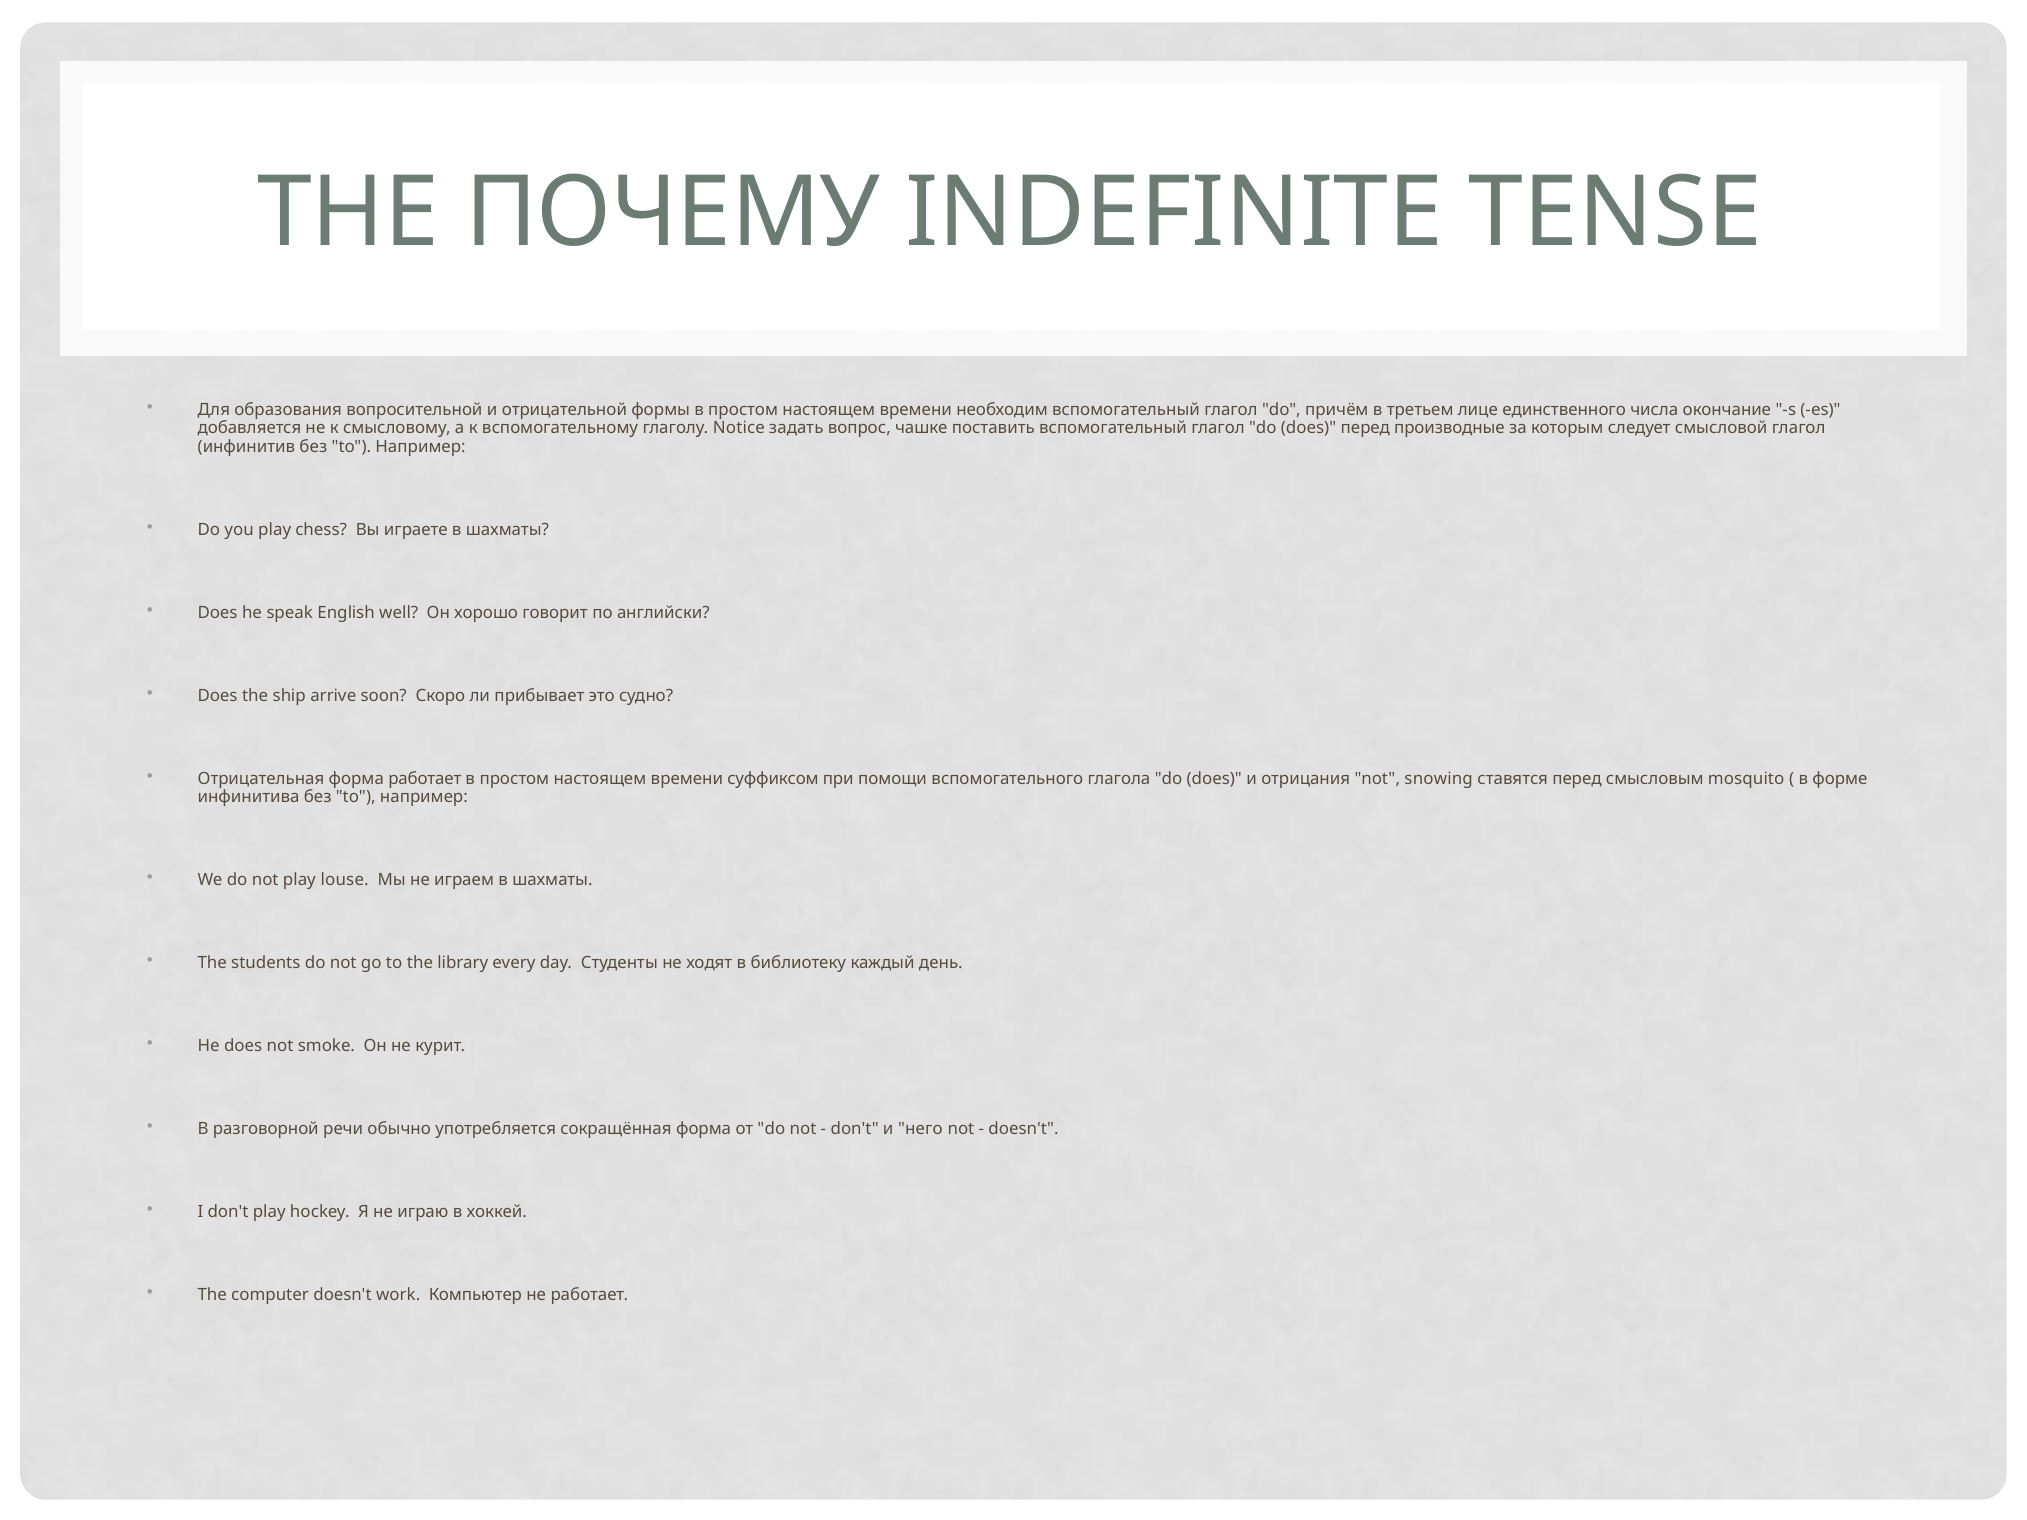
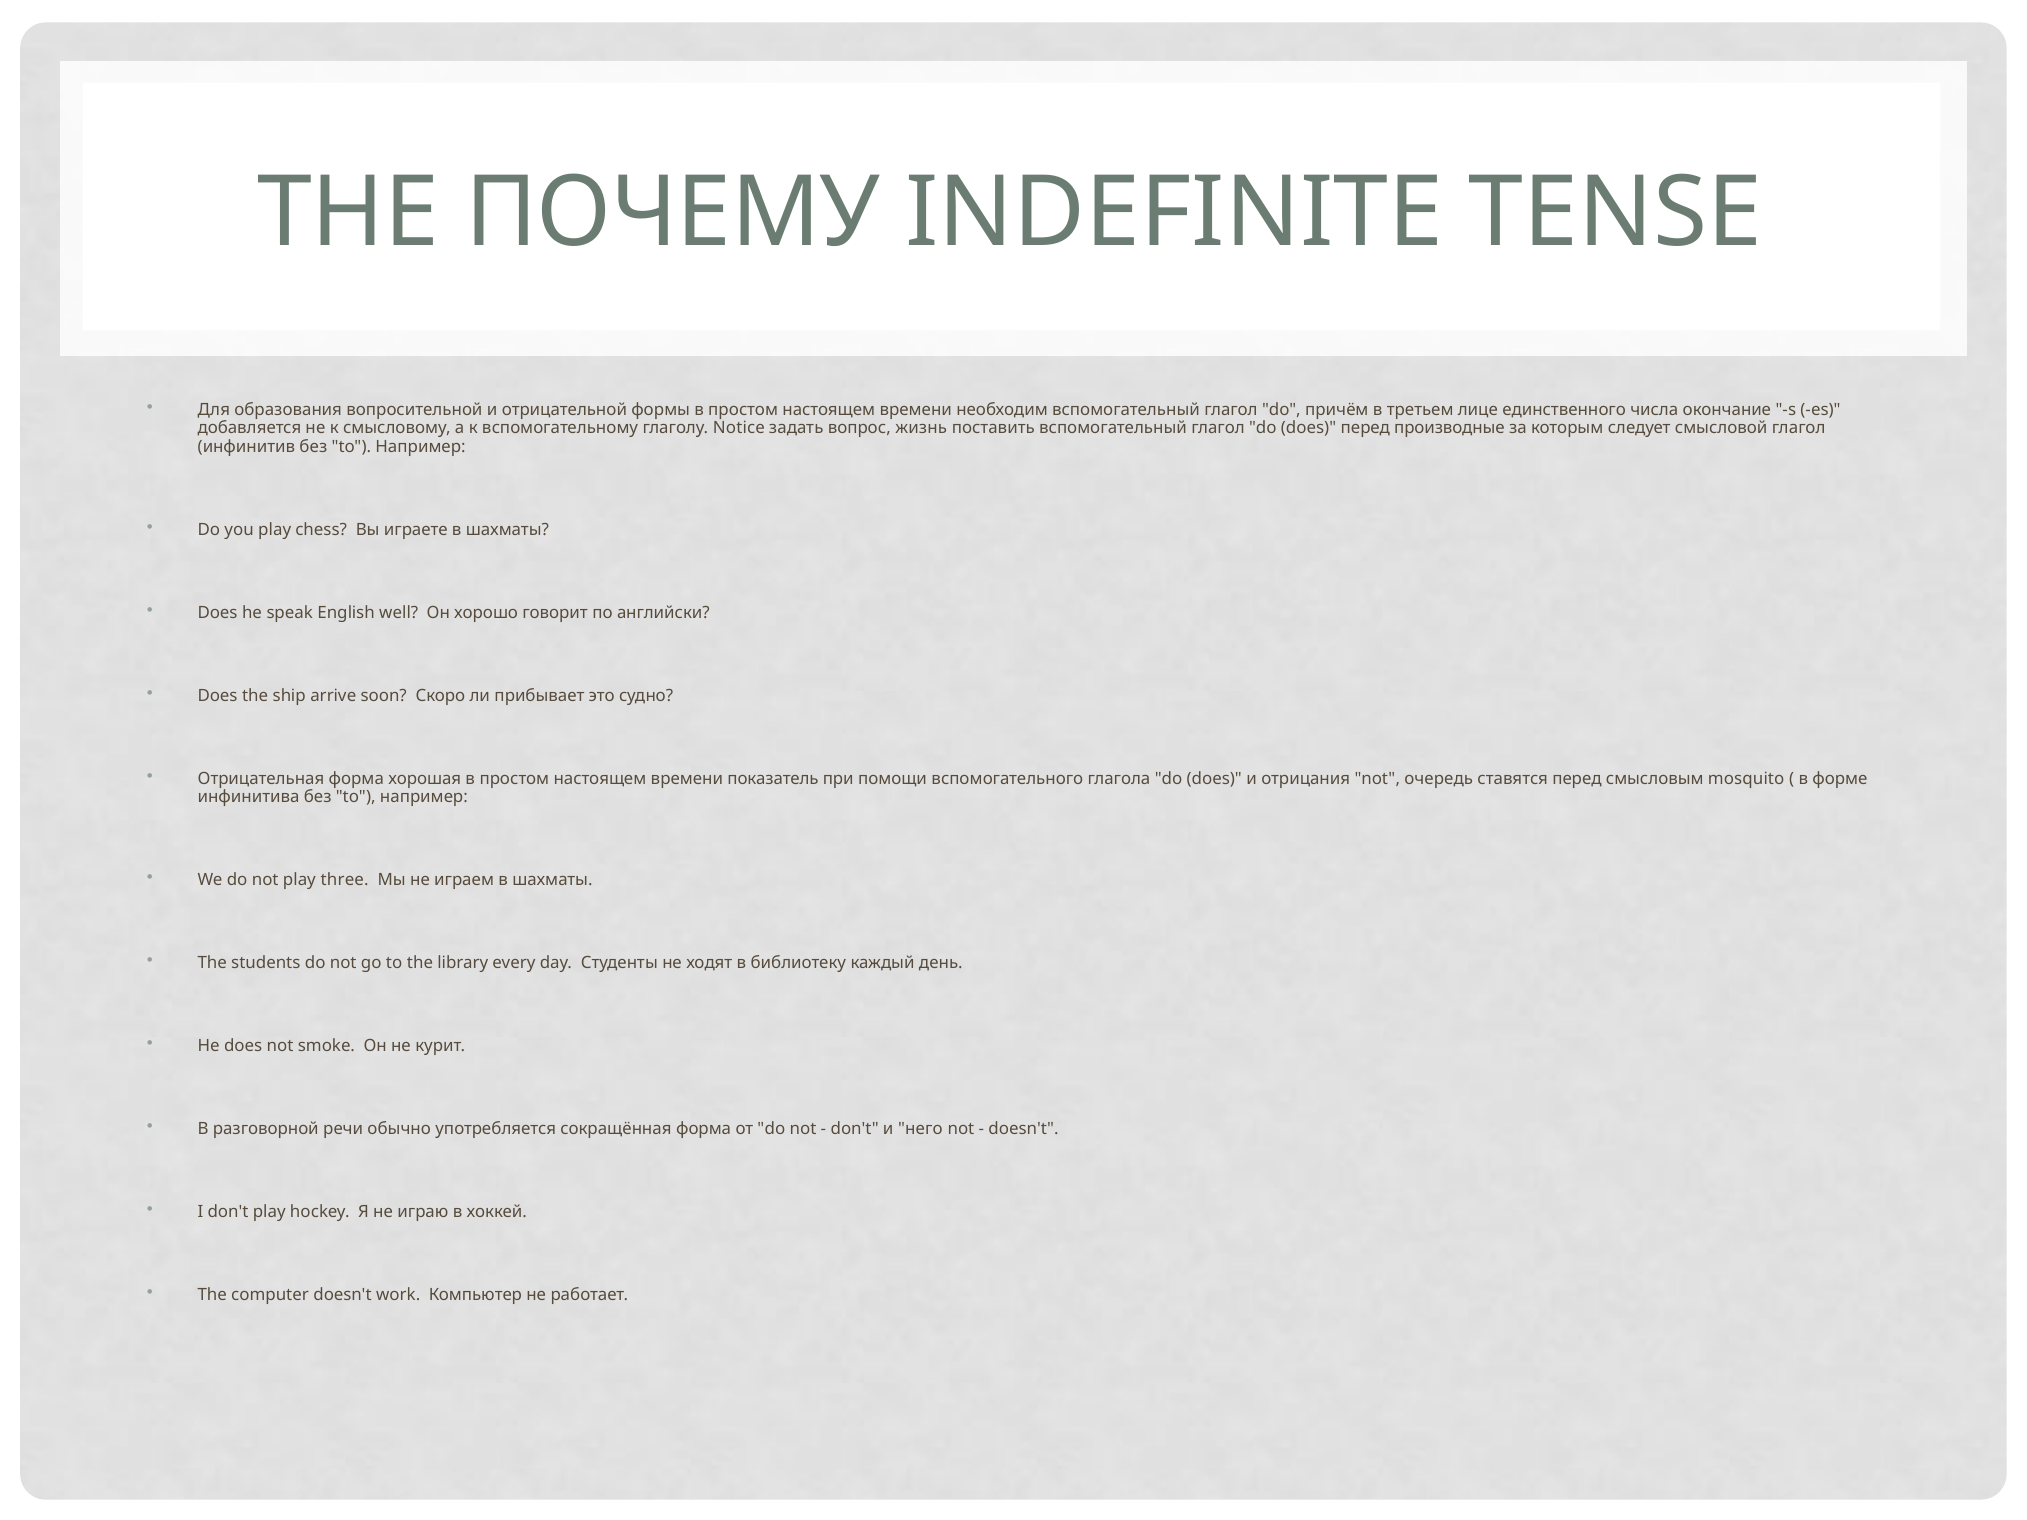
чашке: чашке -> жизнь
форма работает: работает -> хорошая
суффиксом: суффиксом -> показатель
snowing: snowing -> очередь
louse: louse -> three
